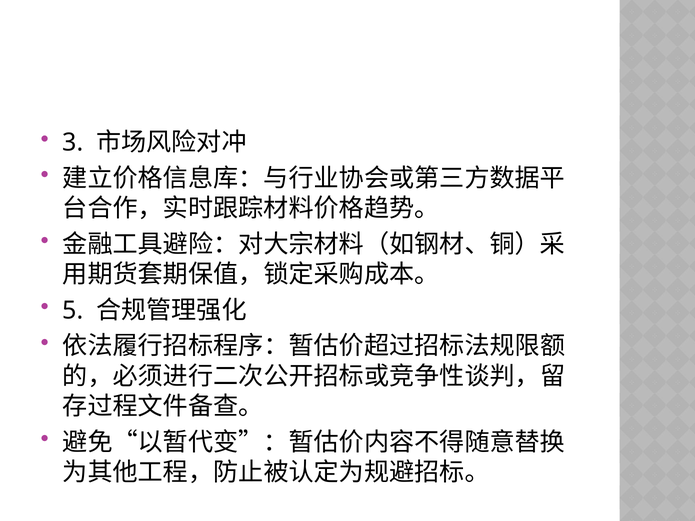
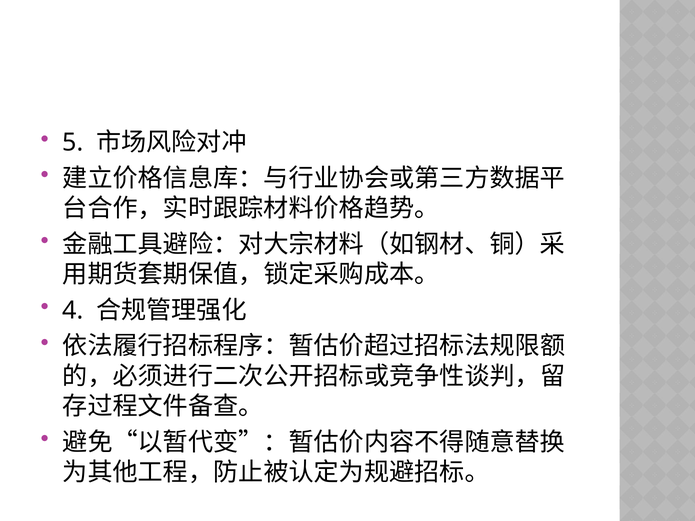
3: 3 -> 5
5: 5 -> 4
